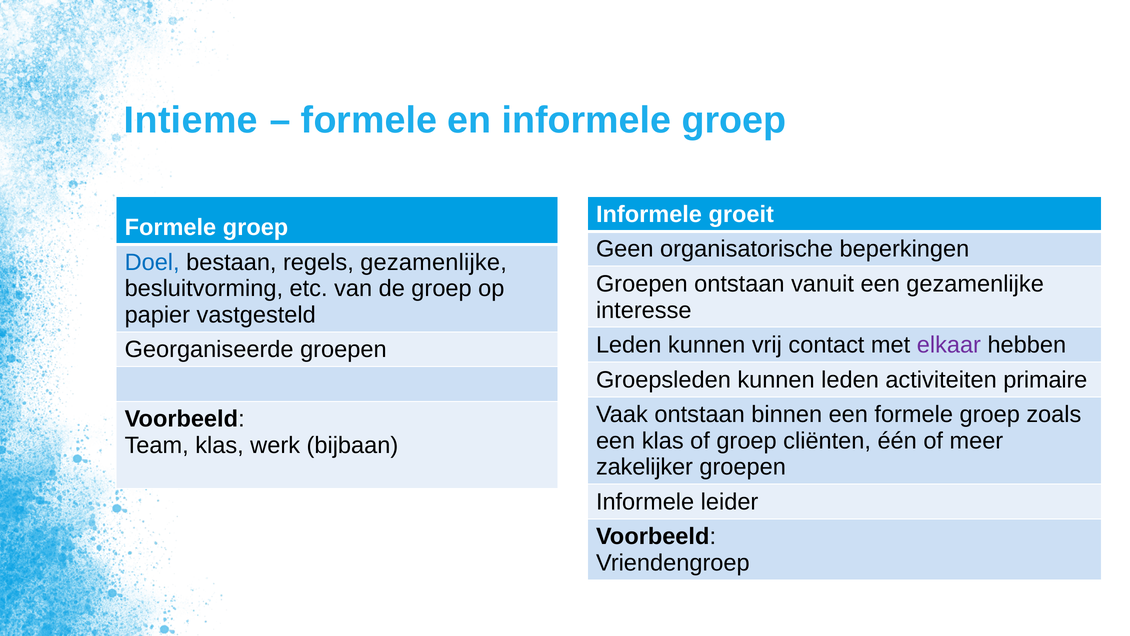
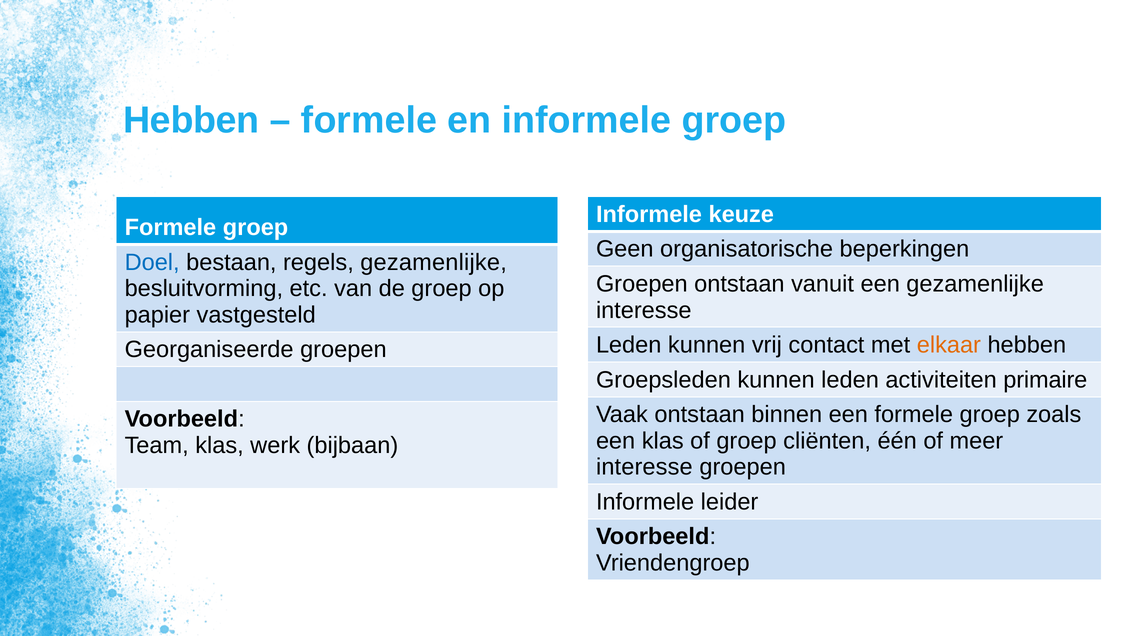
Intieme at (191, 120): Intieme -> Hebben
groeit: groeit -> keuze
elkaar colour: purple -> orange
zakelijker at (644, 467): zakelijker -> interesse
